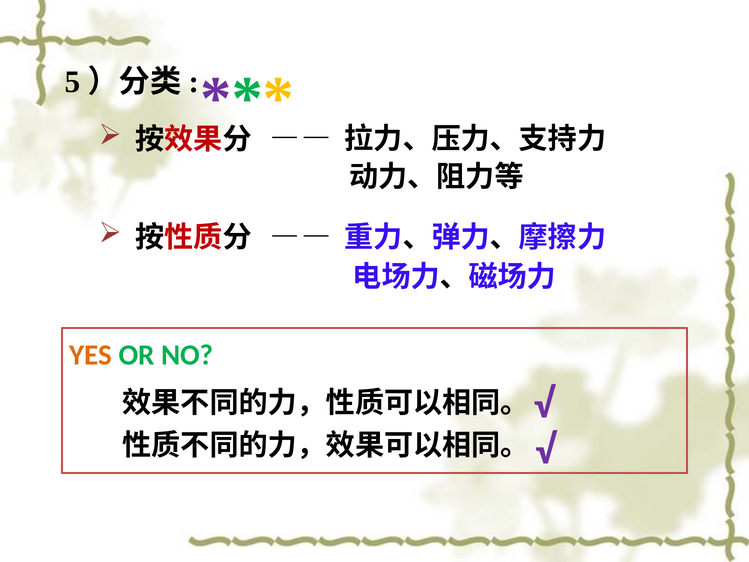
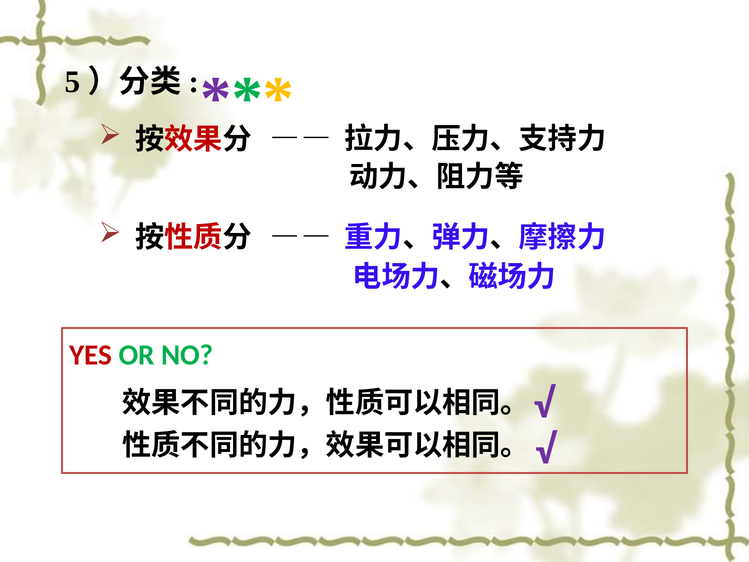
YES colour: orange -> red
